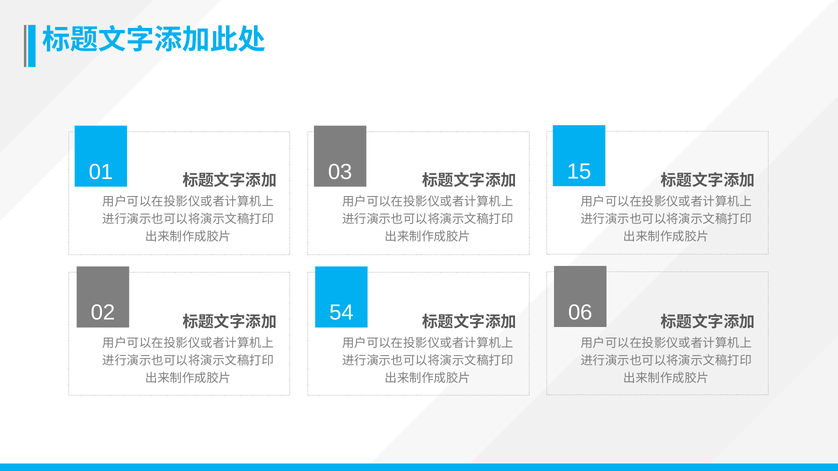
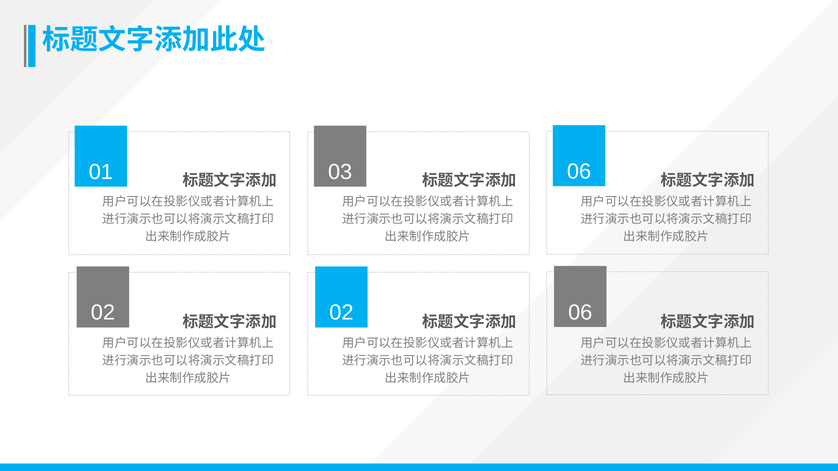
01 15: 15 -> 06
02 54: 54 -> 02
